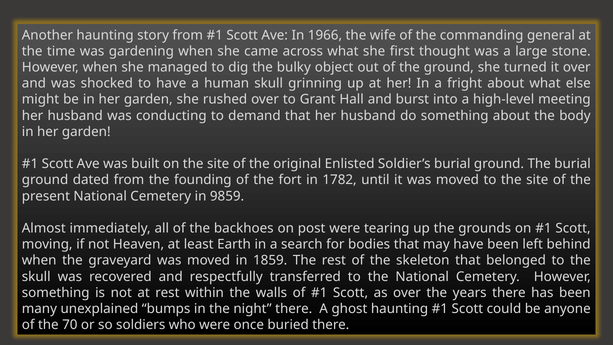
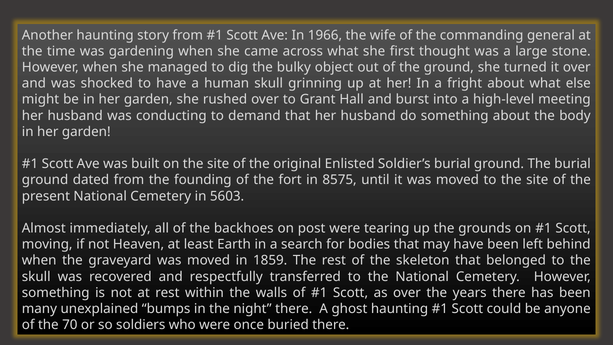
1782: 1782 -> 8575
9859: 9859 -> 5603
